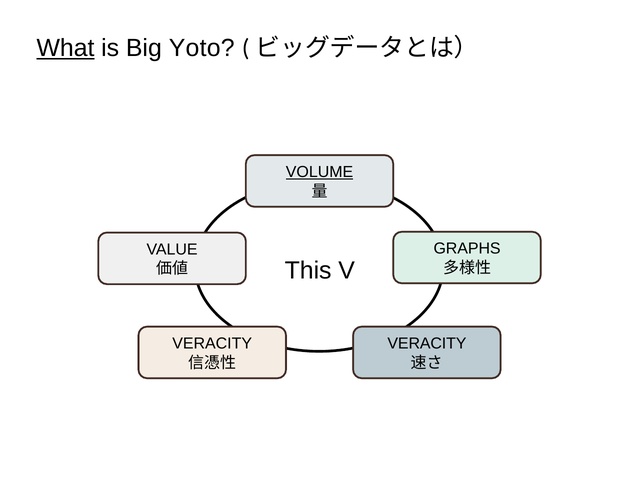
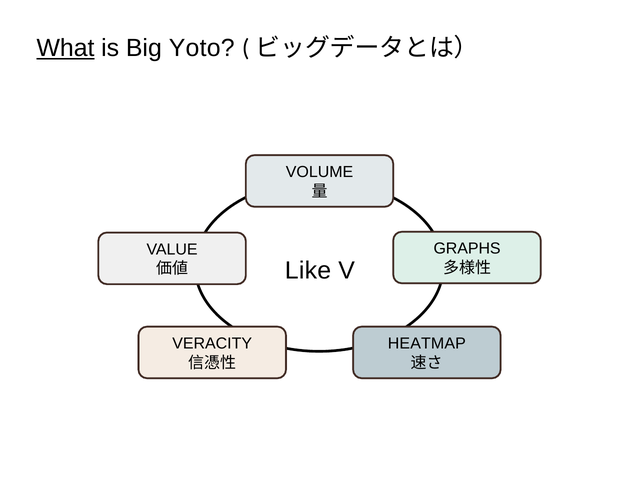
VOLUME underline: present -> none
This: This -> Like
VERACITY at (427, 344): VERACITY -> HEATMAP
